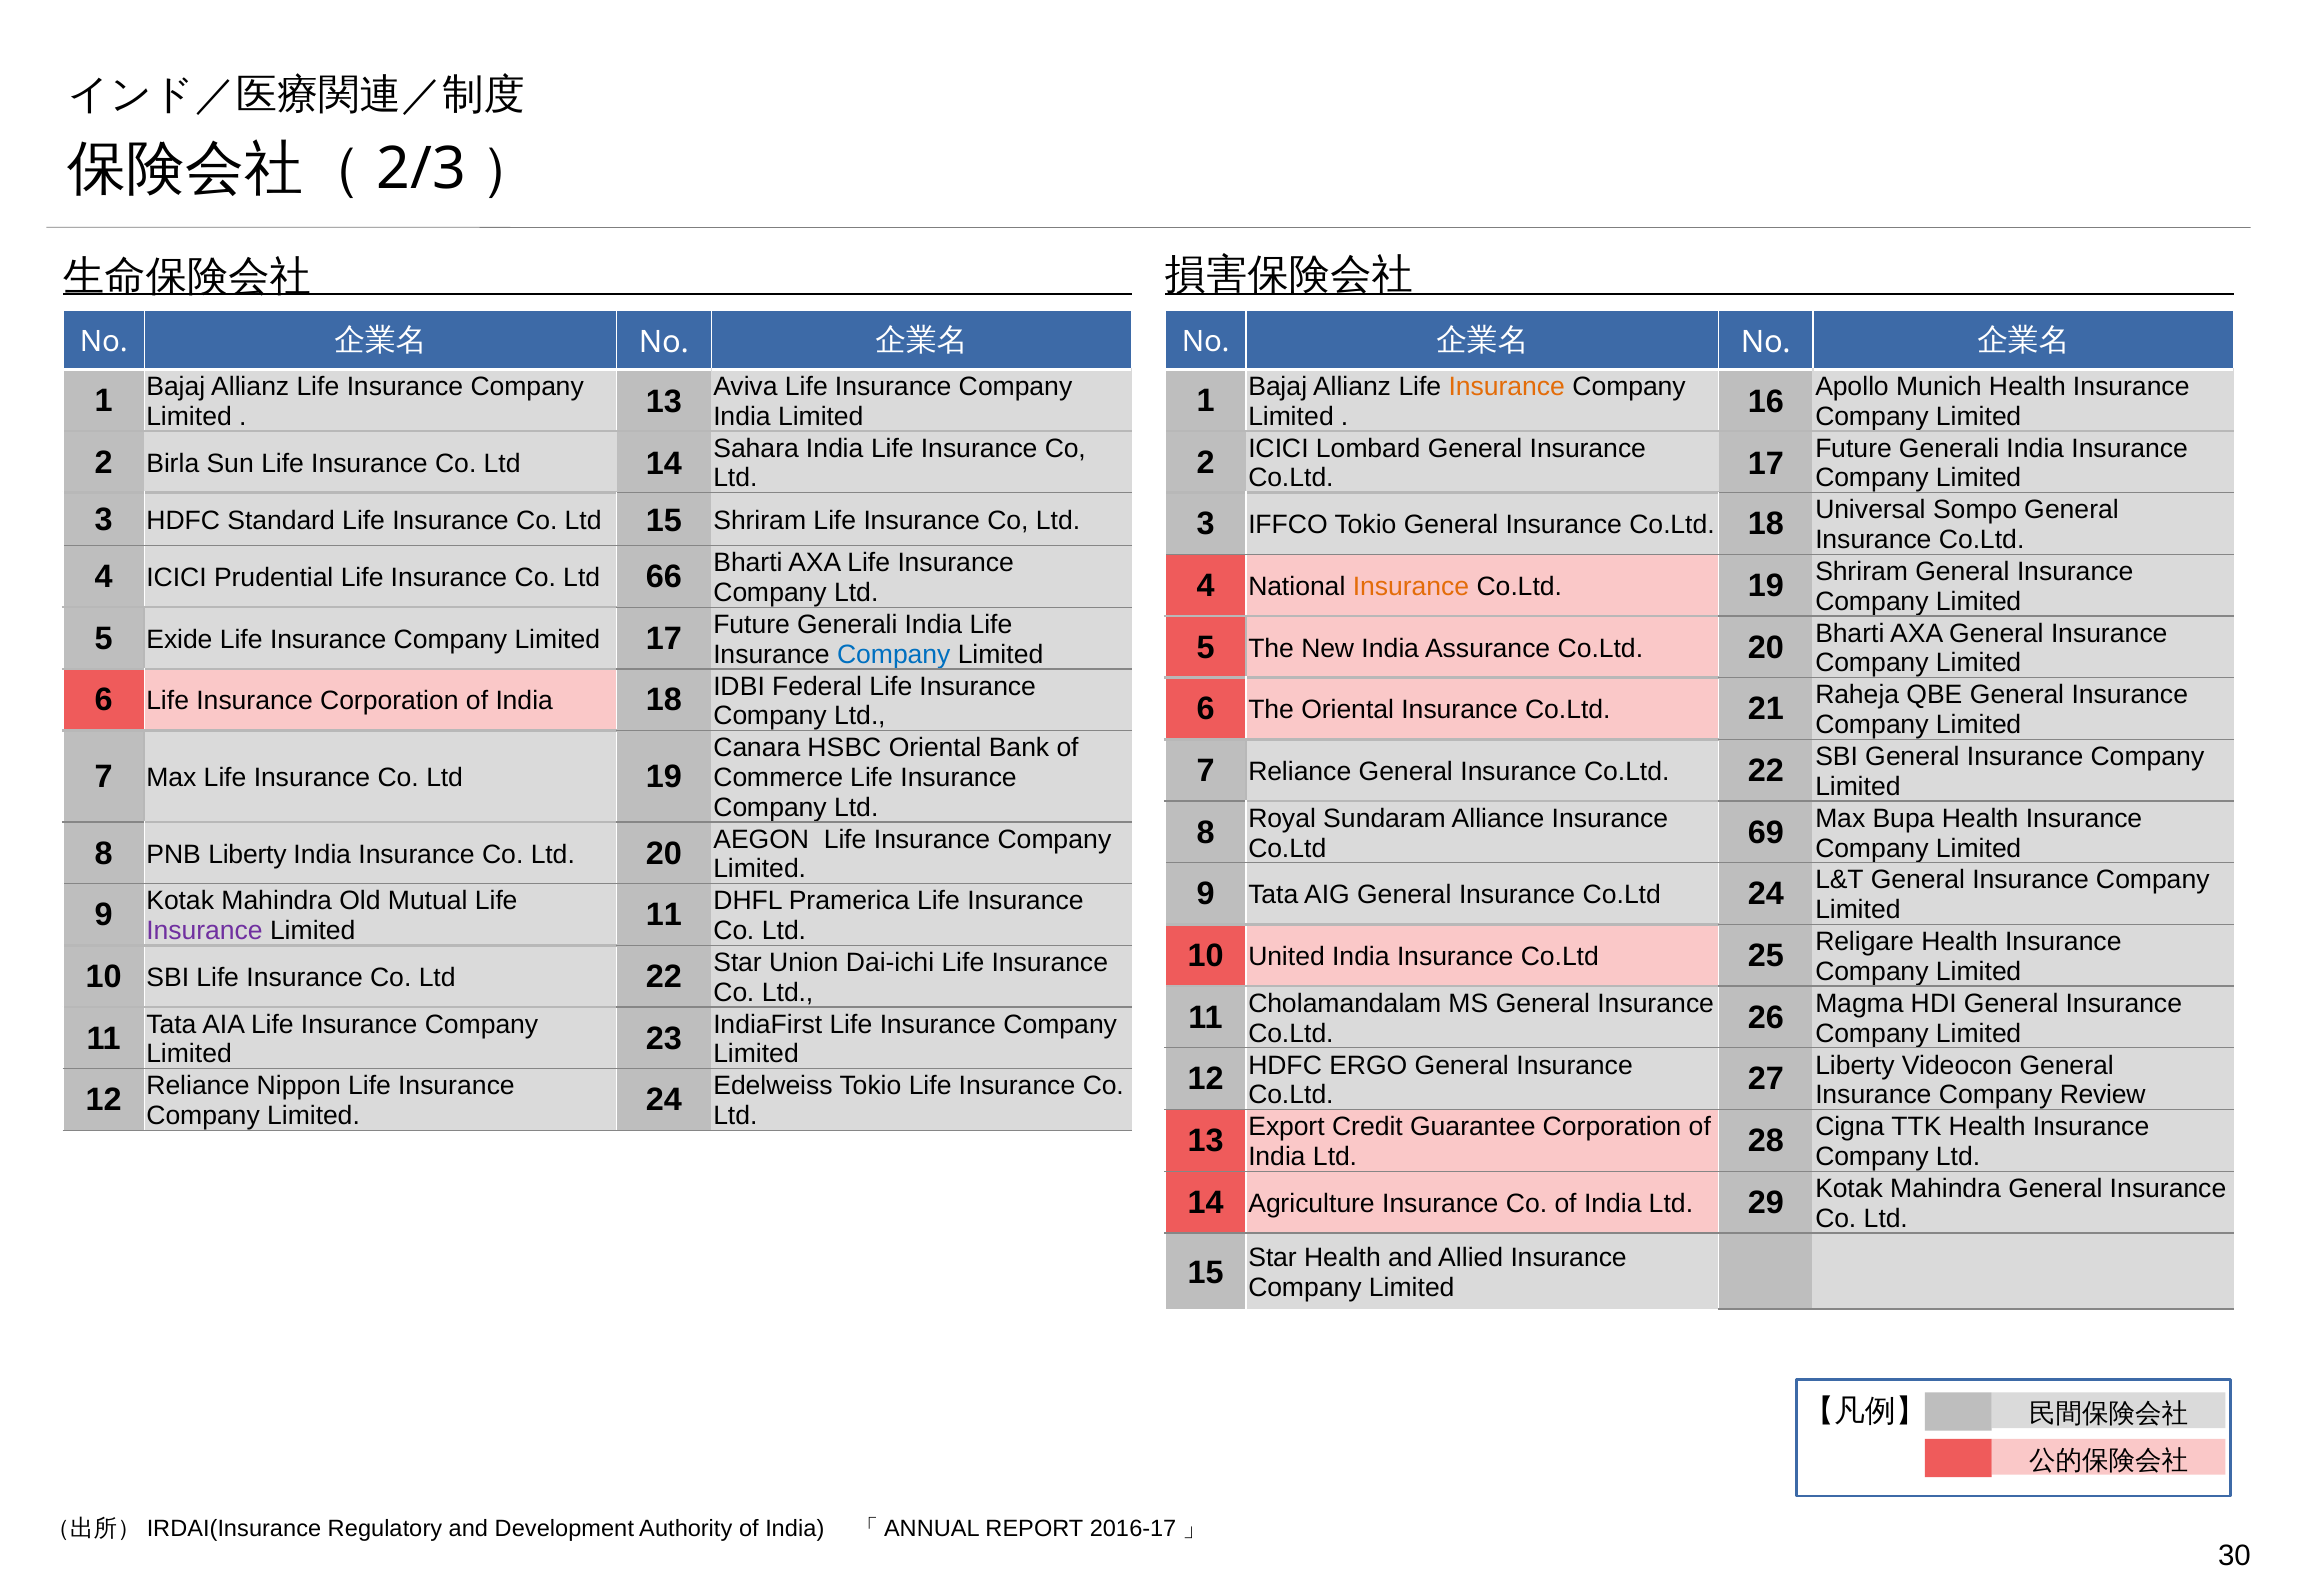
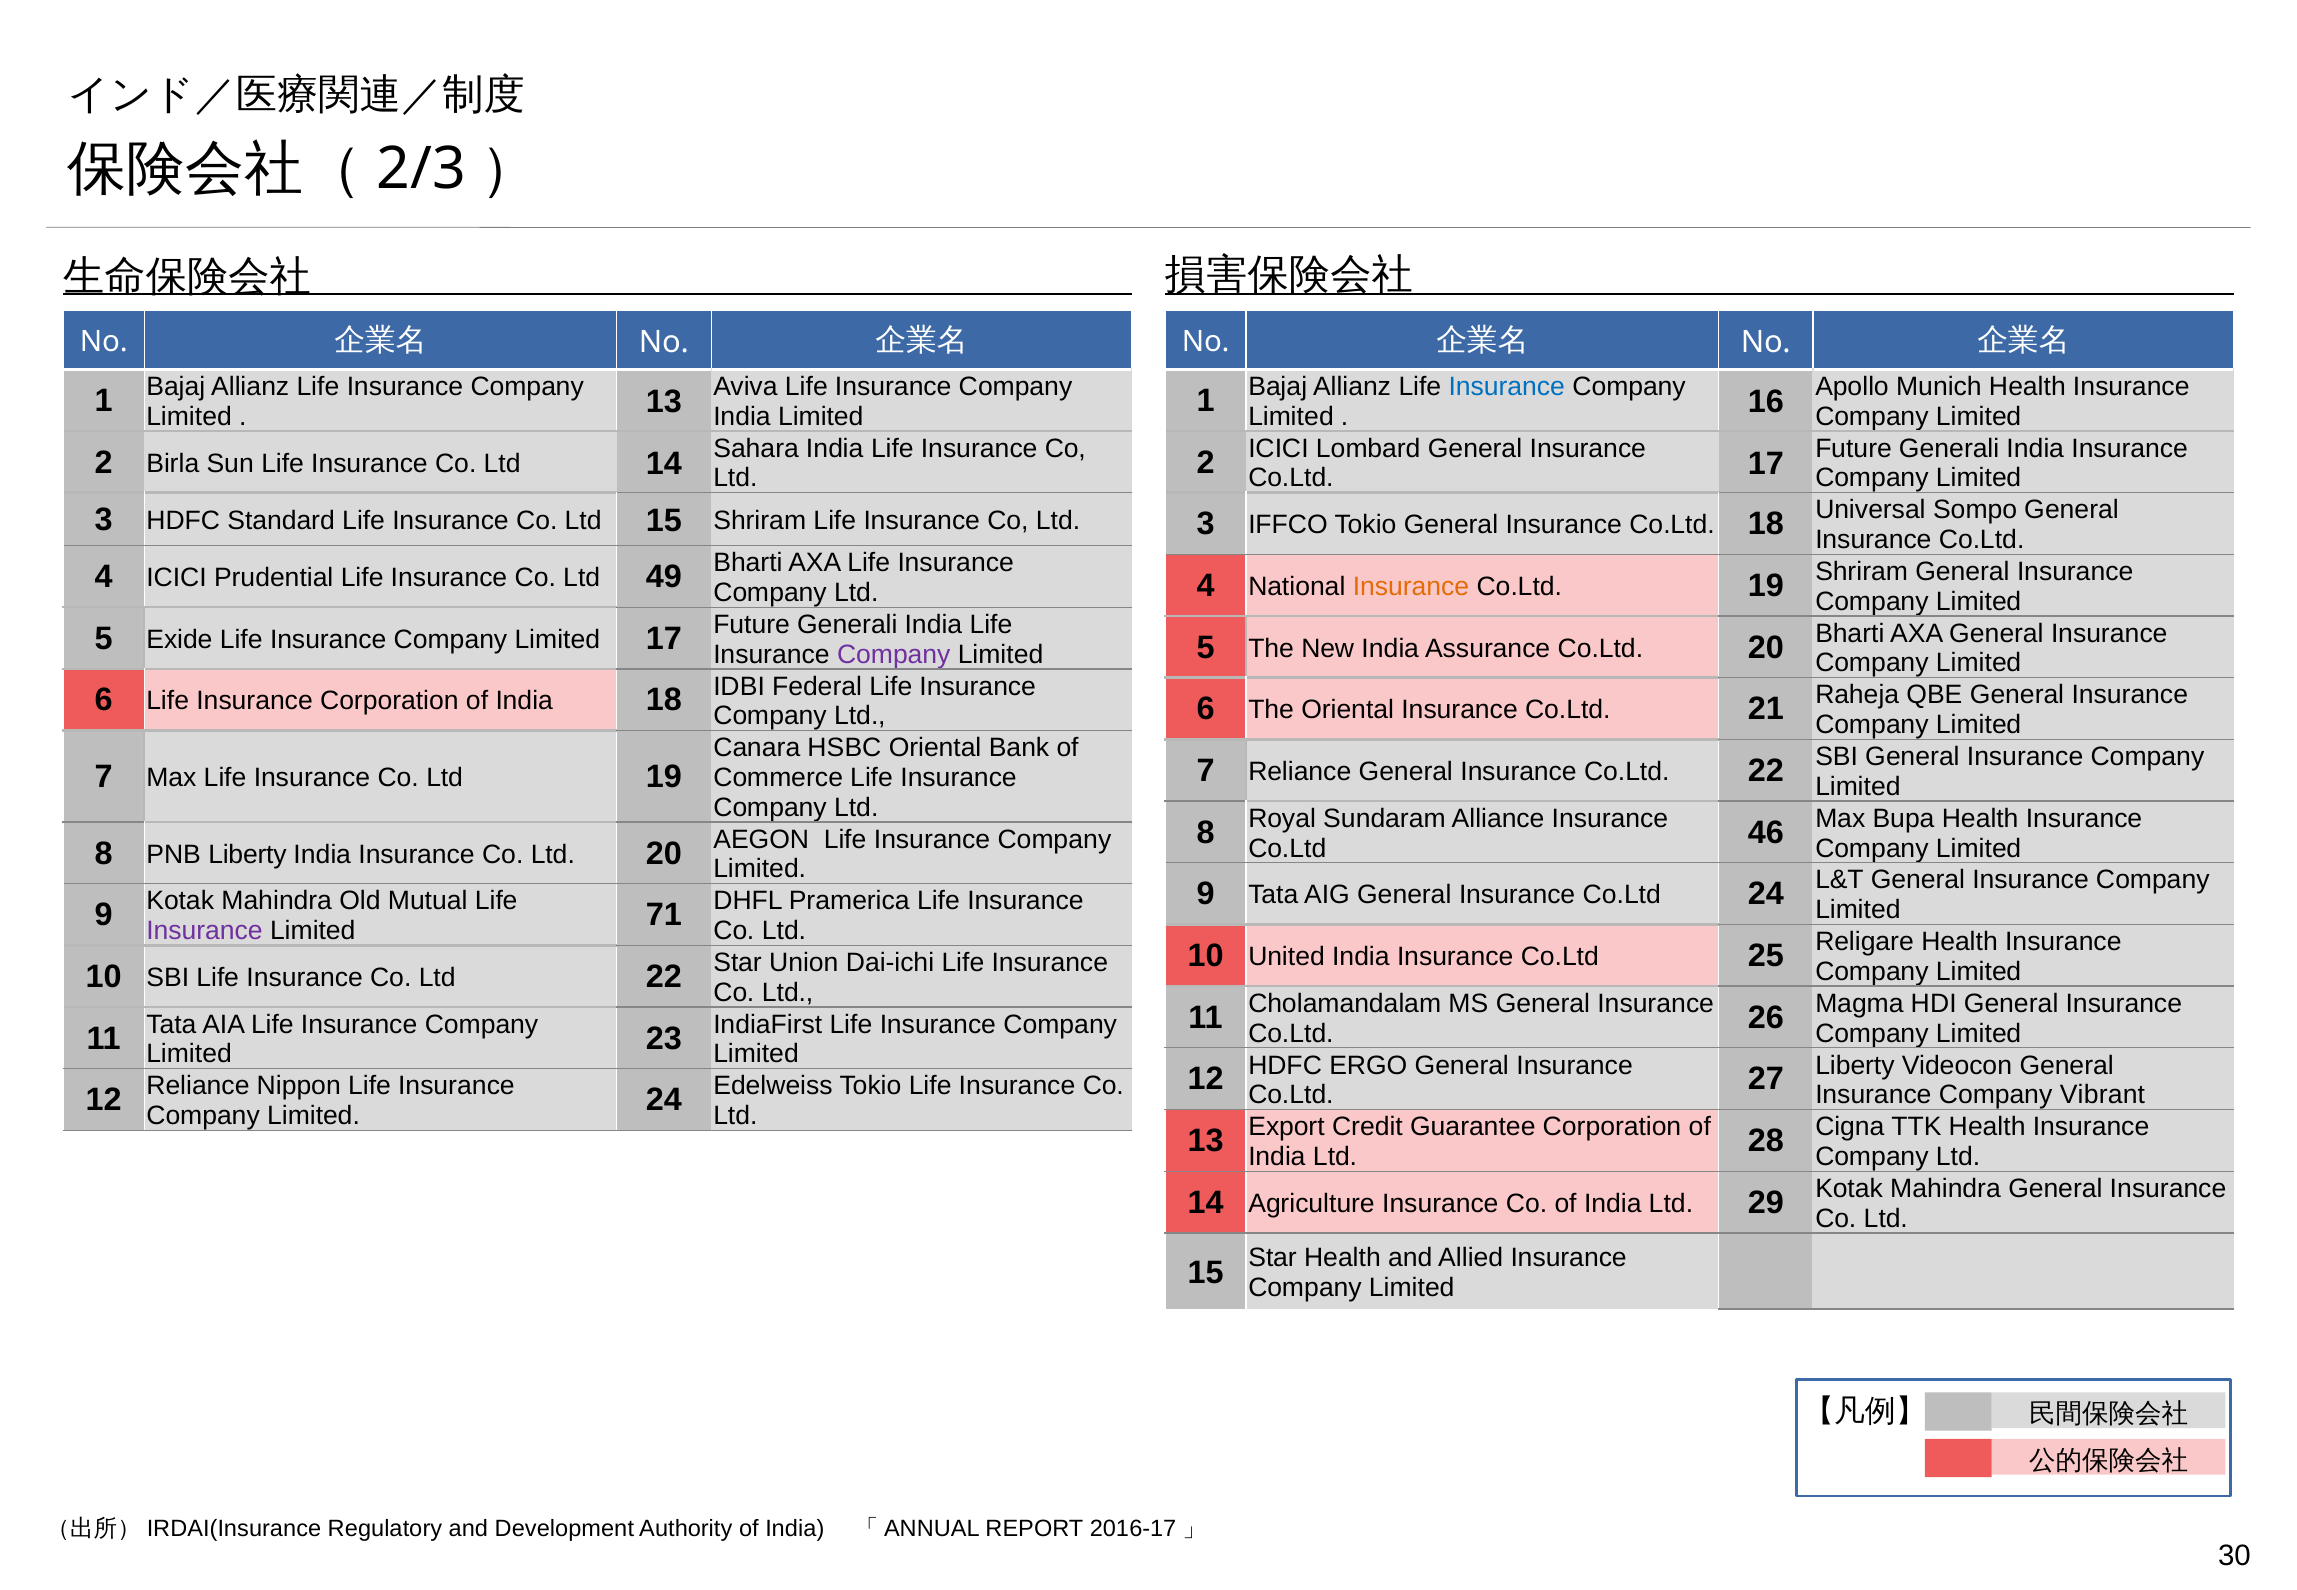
Insurance at (1507, 387) colour: orange -> blue
66: 66 -> 49
Company at (894, 654) colour: blue -> purple
69: 69 -> 46
11 at (664, 915): 11 -> 71
Review: Review -> Vibrant
